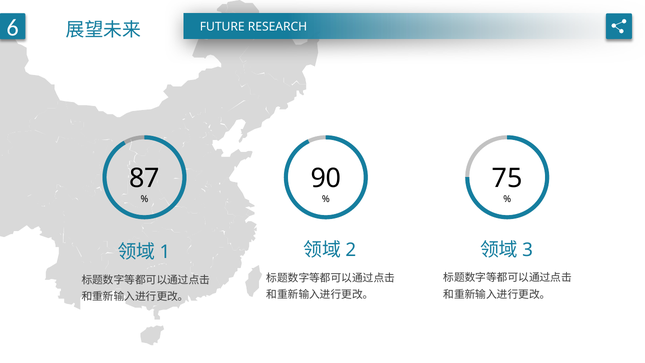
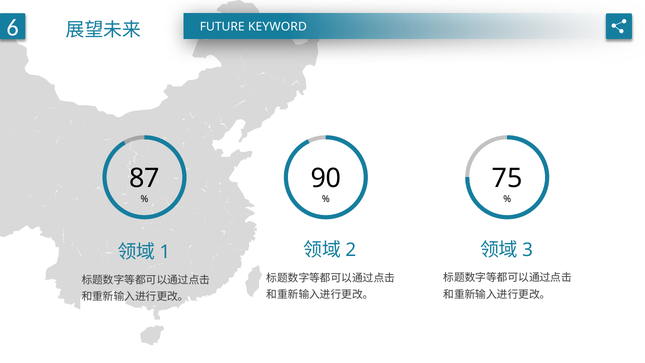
RESEARCH: RESEARCH -> KEYWORD
